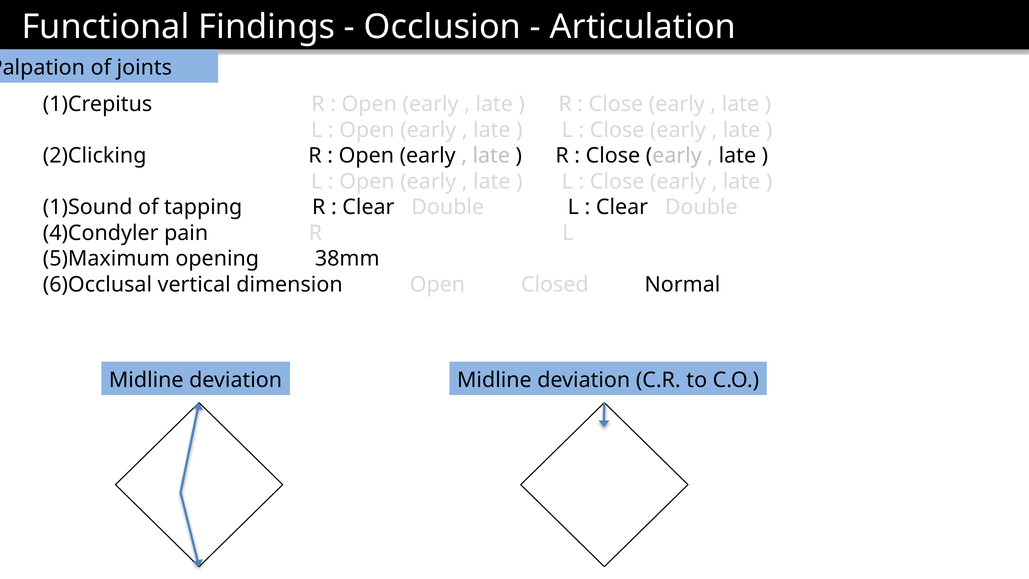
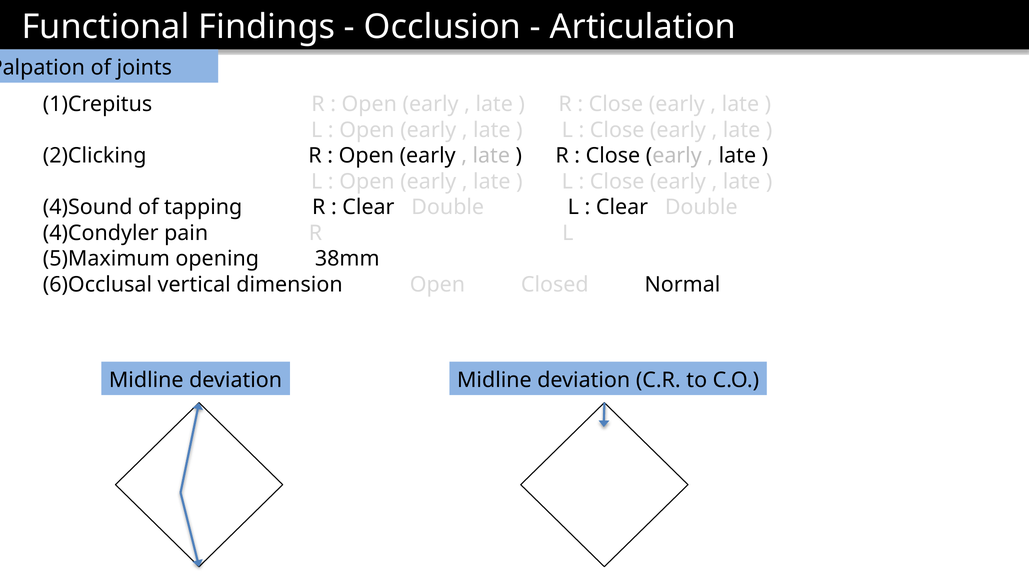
1)Sound: 1)Sound -> 4)Sound
